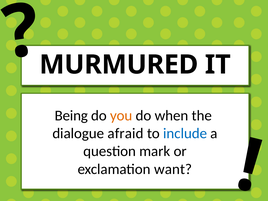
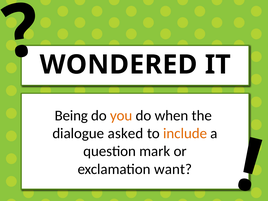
MURMURED: MURMURED -> WONDERED
afraid: afraid -> asked
include colour: blue -> orange
